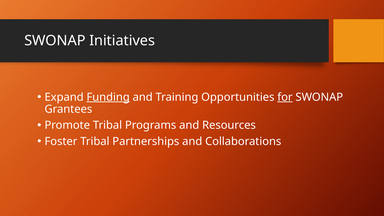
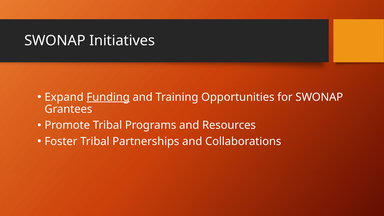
for underline: present -> none
